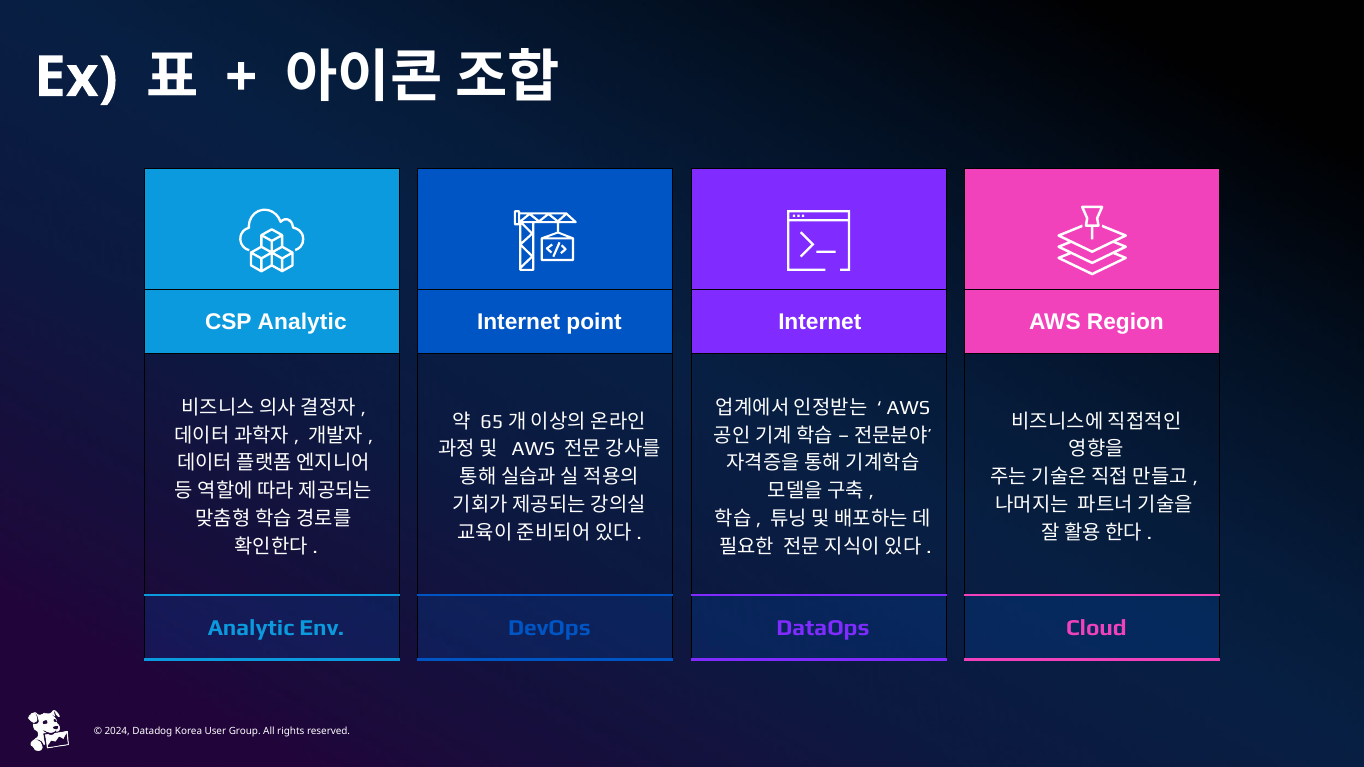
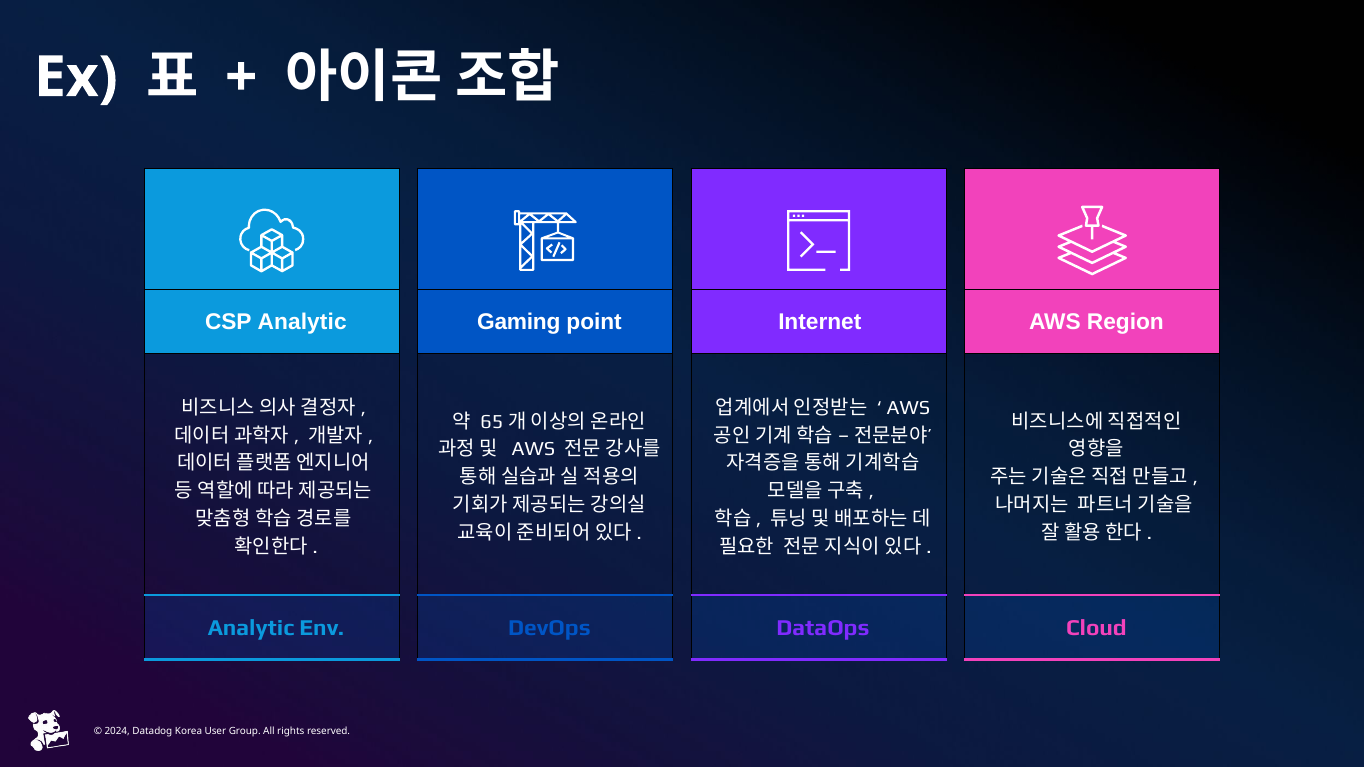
Internet at (519, 322): Internet -> Gaming
